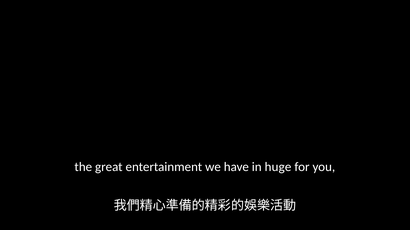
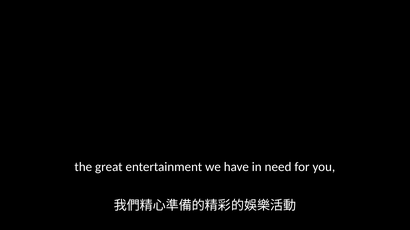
huge: huge -> need
